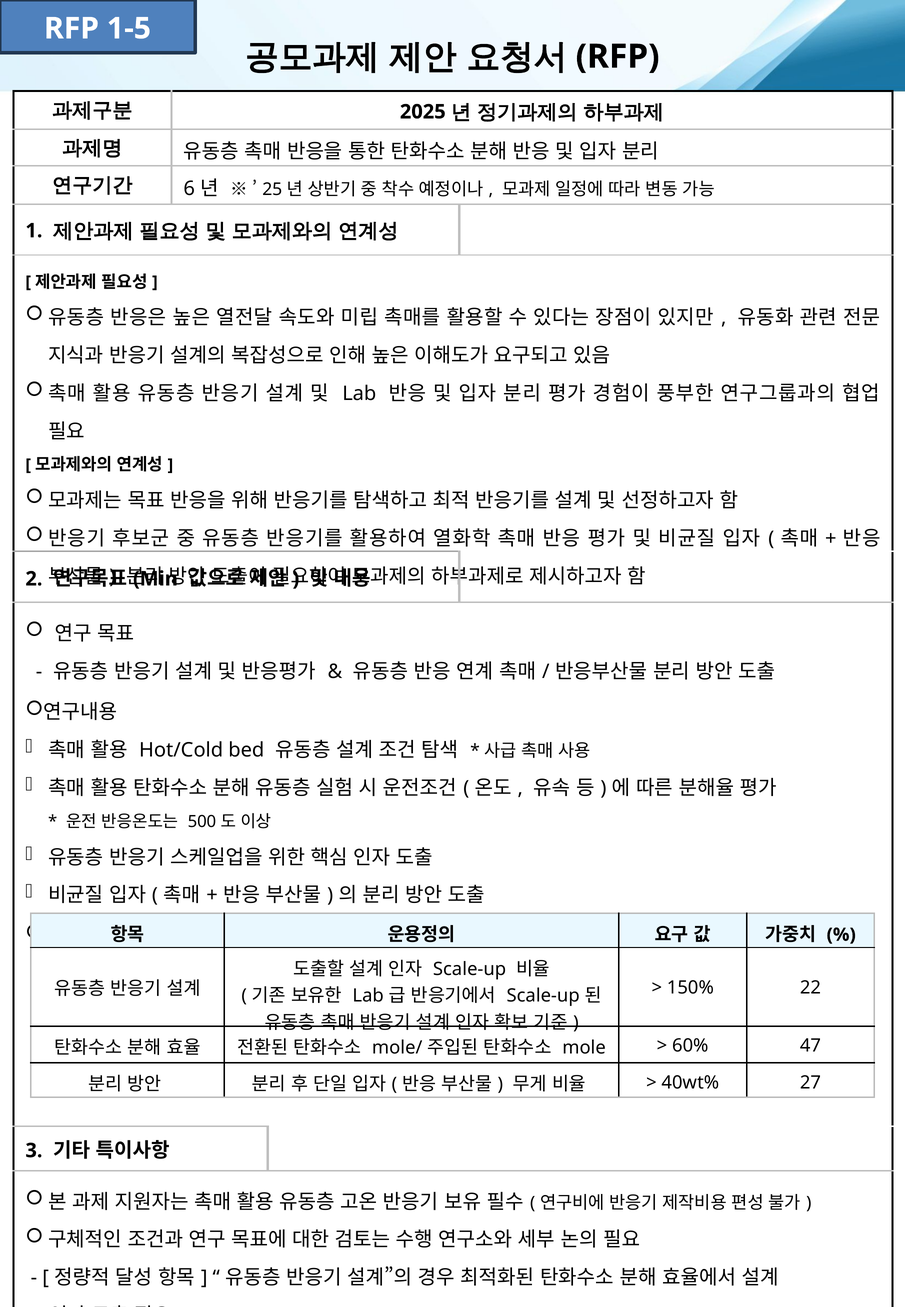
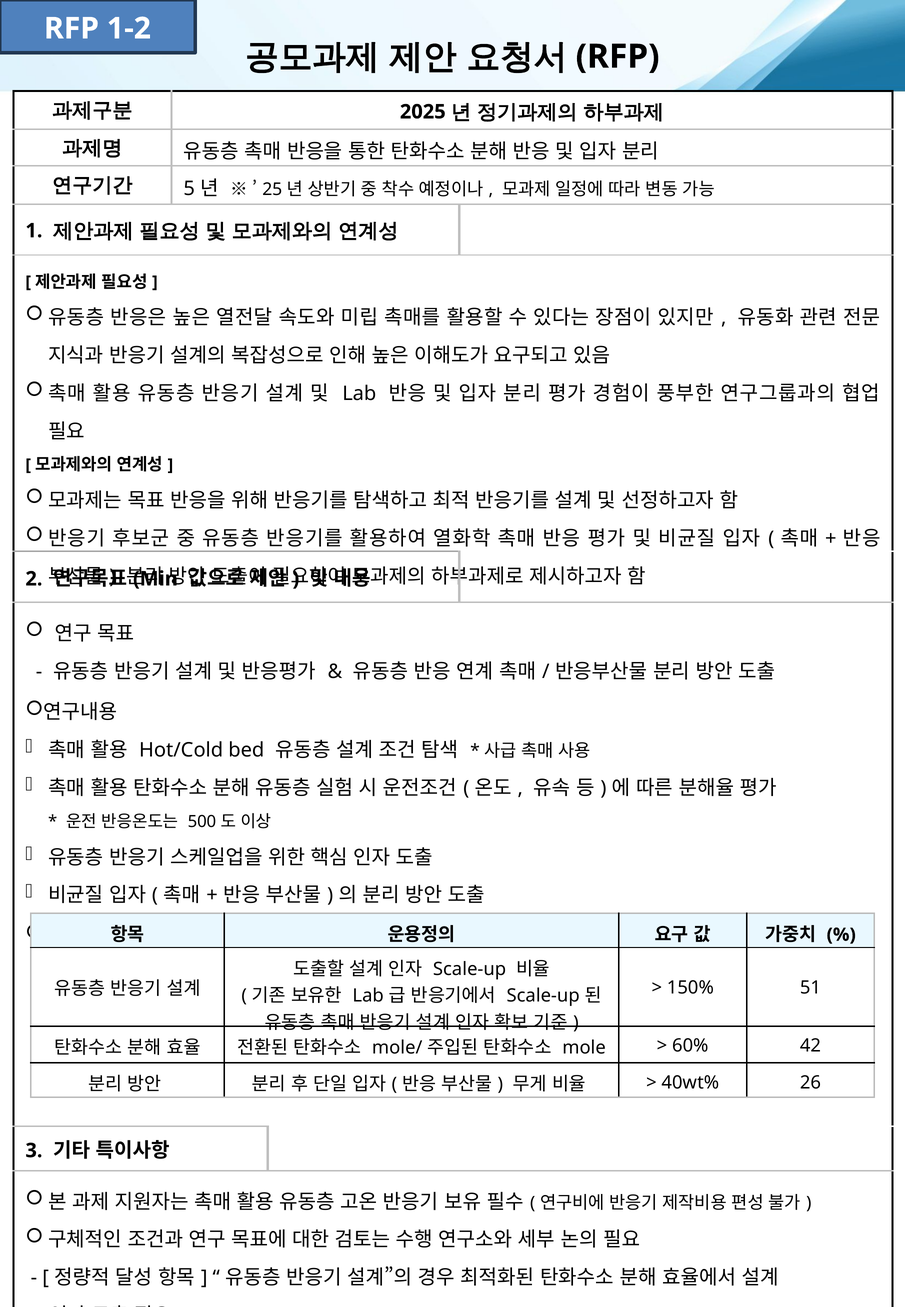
1-5: 1-5 -> 1-2
6: 6 -> 5
22: 22 -> 51
47: 47 -> 42
27: 27 -> 26
